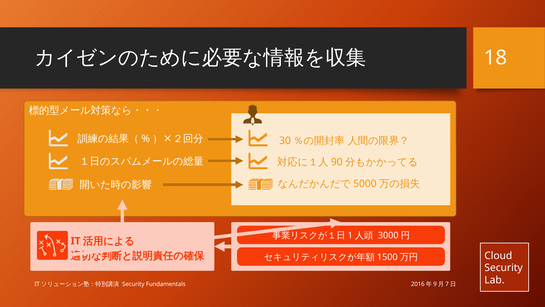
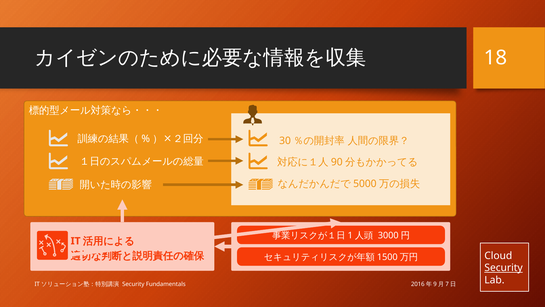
Security at (504, 268) underline: none -> present
